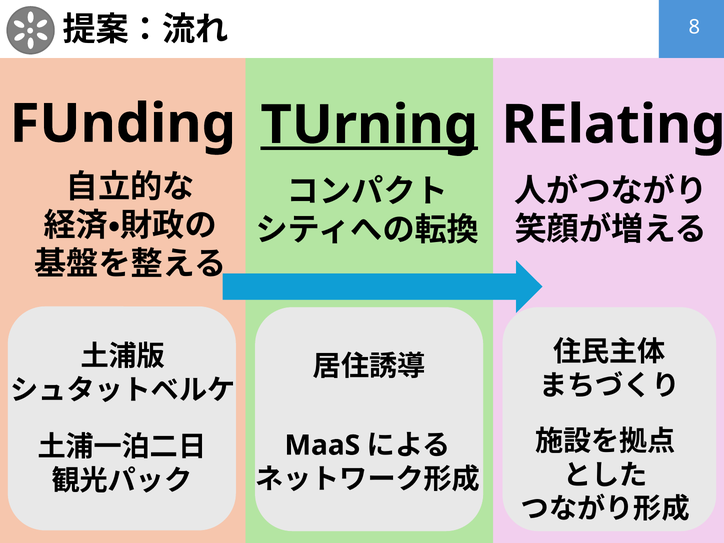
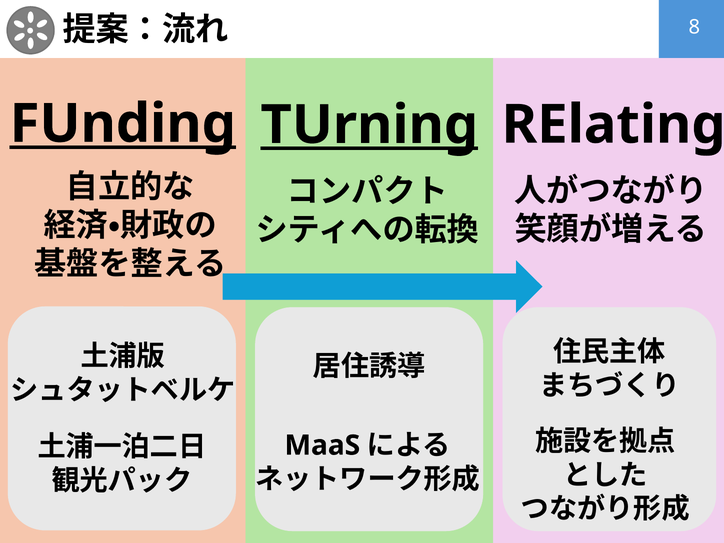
FUnding underline: none -> present
